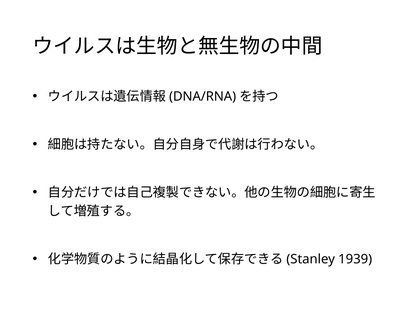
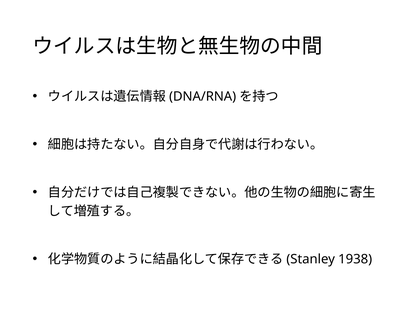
1939: 1939 -> 1938
